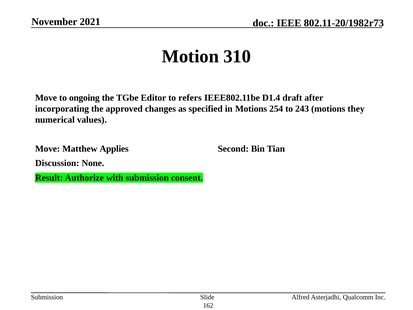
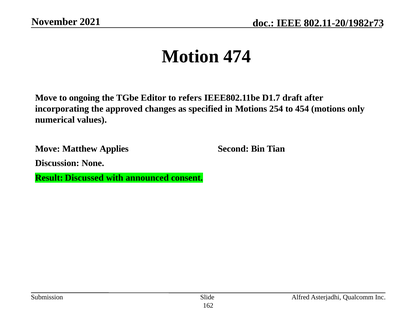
310: 310 -> 474
D1.4: D1.4 -> D1.7
243: 243 -> 454
they: they -> only
Authorize: Authorize -> Discussed
with submission: submission -> announced
